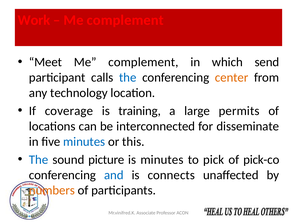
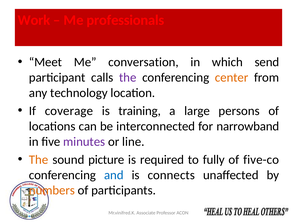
complement at (125, 20): complement -> professionals
Meet Me complement: complement -> conversation
the at (128, 77) colour: blue -> purple
permits: permits -> persons
disseminate: disseminate -> narrowband
minutes at (84, 141) colour: blue -> purple
this: this -> line
The at (39, 159) colour: blue -> orange
is minutes: minutes -> required
pick: pick -> fully
pick-co: pick-co -> five-co
